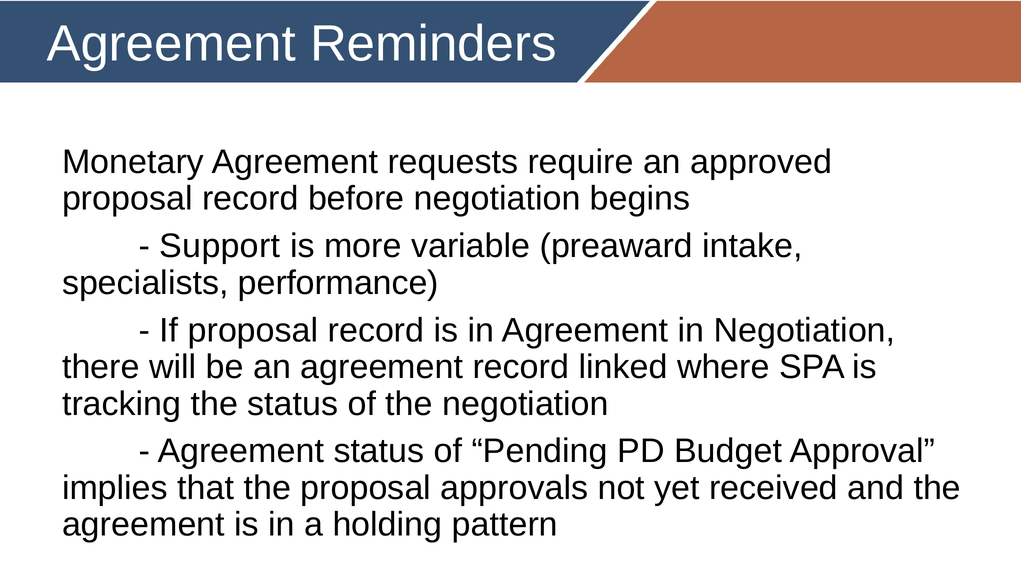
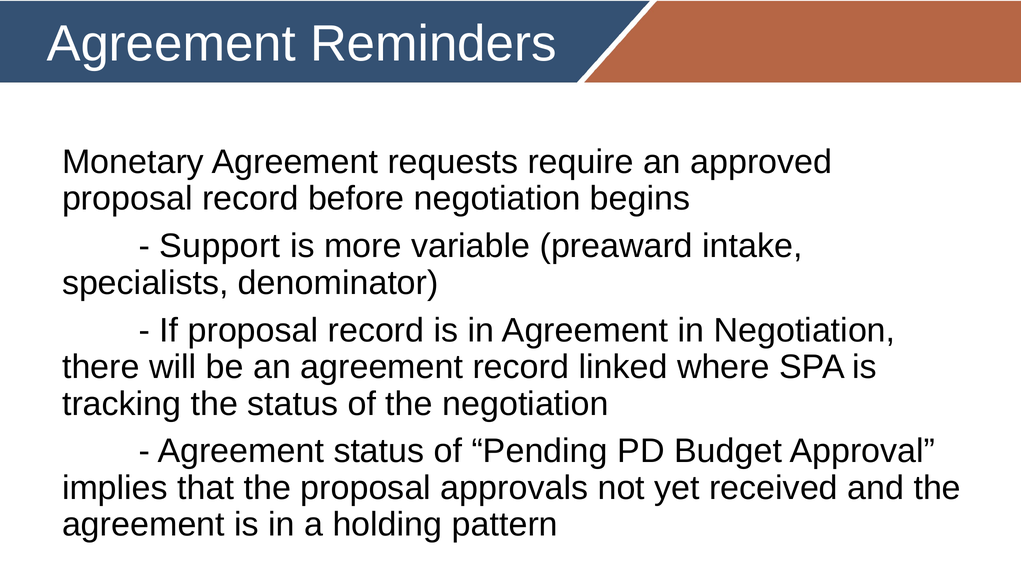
performance: performance -> denominator
